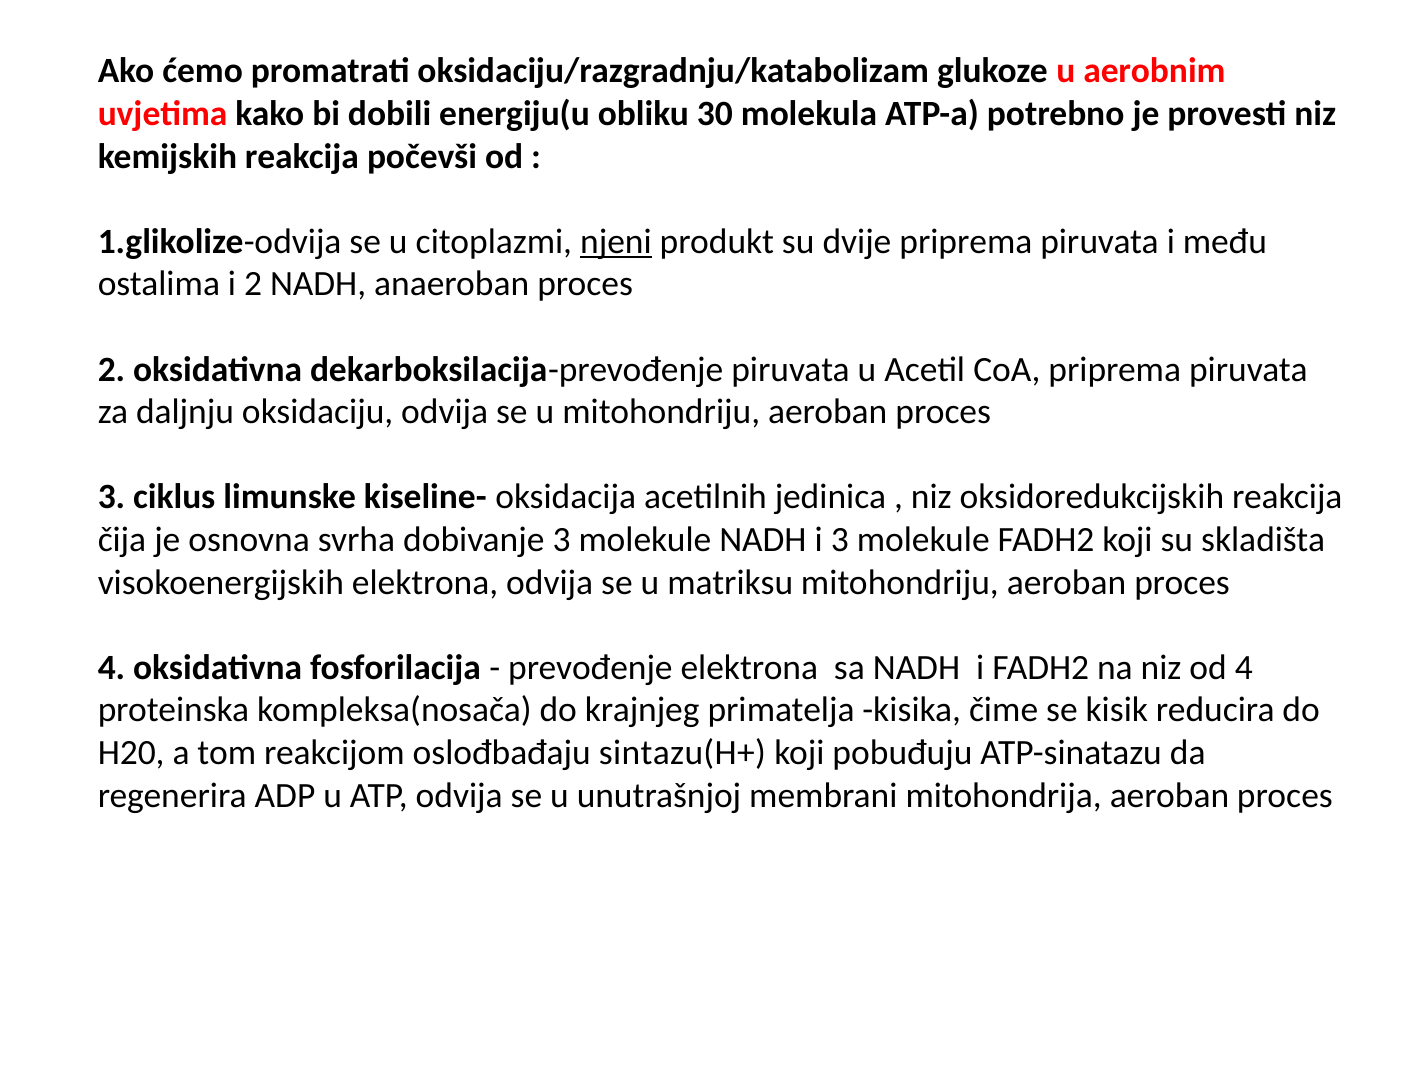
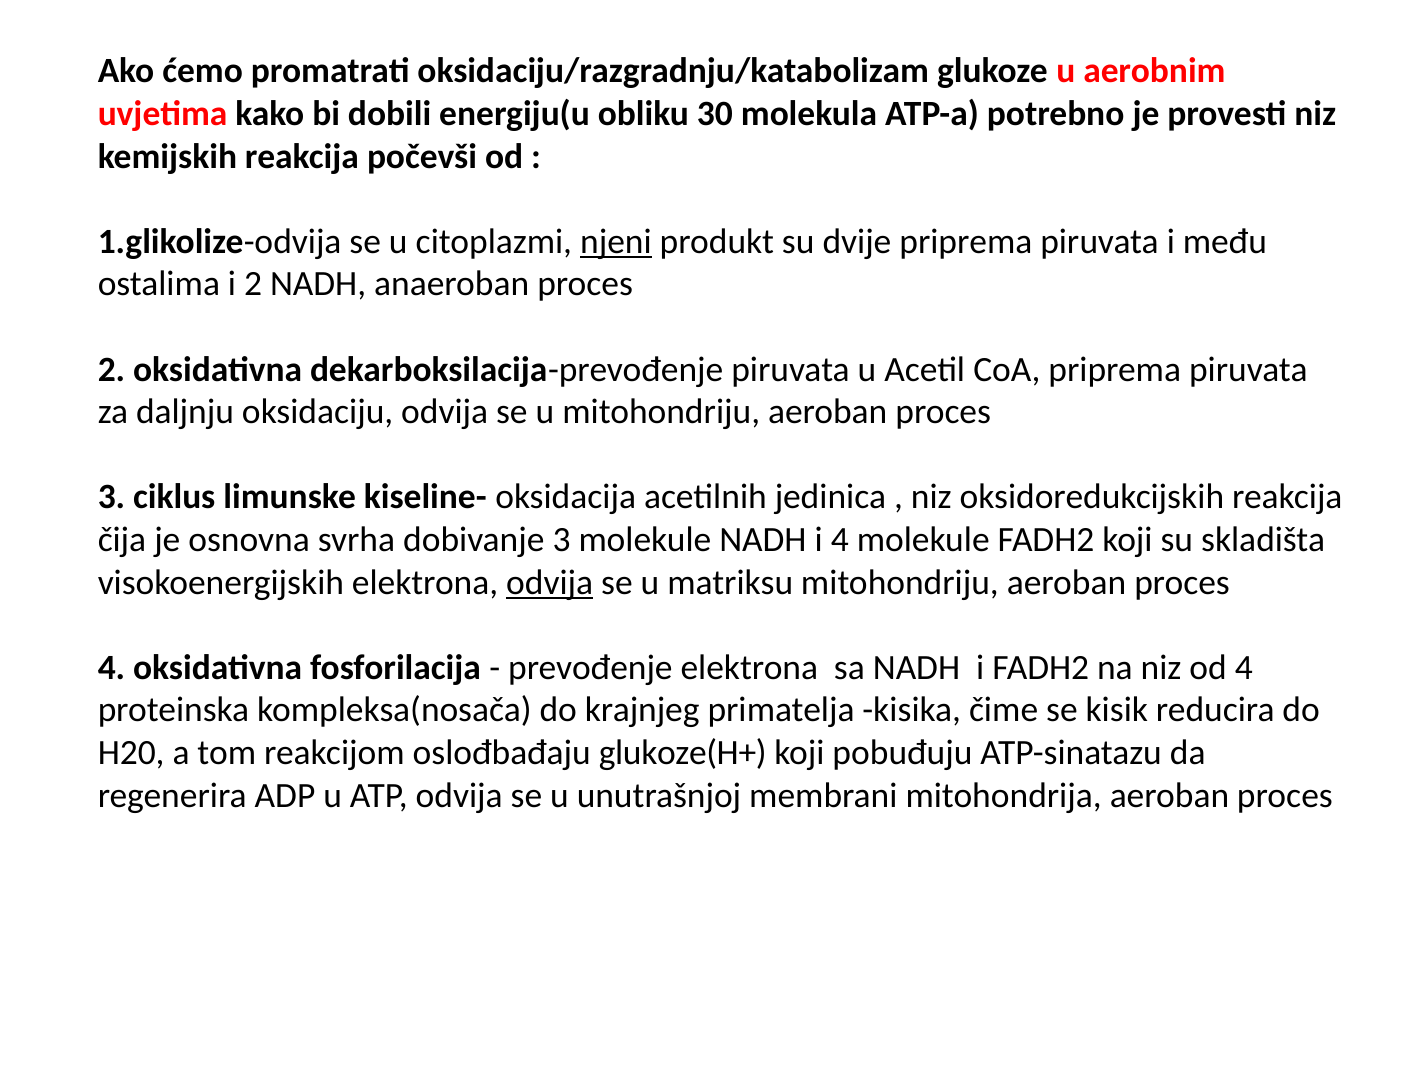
i 3: 3 -> 4
odvija at (550, 582) underline: none -> present
sintazu(H+: sintazu(H+ -> glukoze(H+
